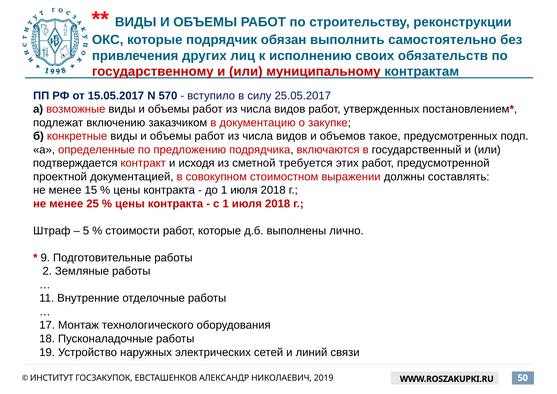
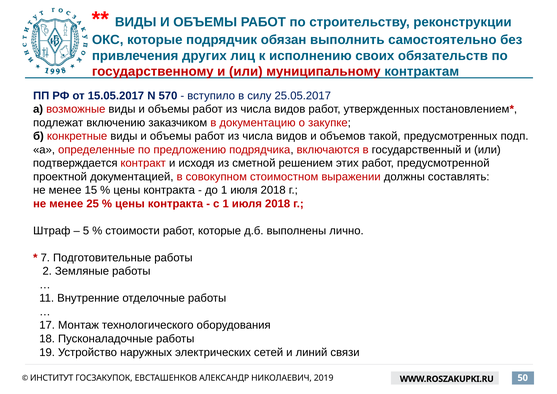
такое: такое -> такой
требуется: требуется -> решением
9: 9 -> 7
